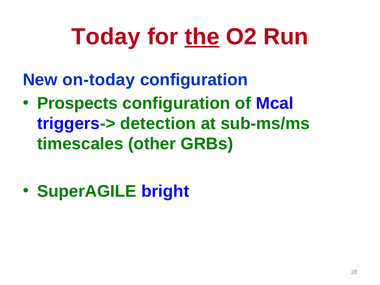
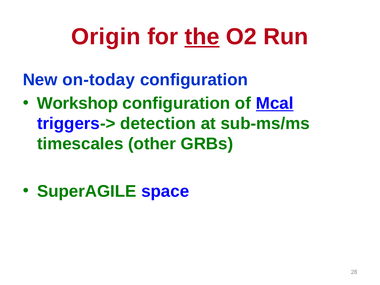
Today: Today -> Origin
Prospects: Prospects -> Workshop
Mcal underline: none -> present
bright: bright -> space
